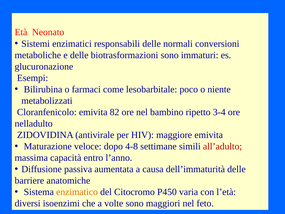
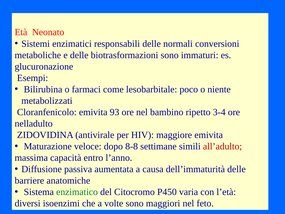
82: 82 -> 93
4-8: 4-8 -> 8-8
enzimatico colour: orange -> green
